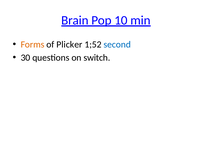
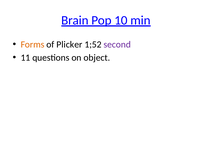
second colour: blue -> purple
30: 30 -> 11
switch: switch -> object
